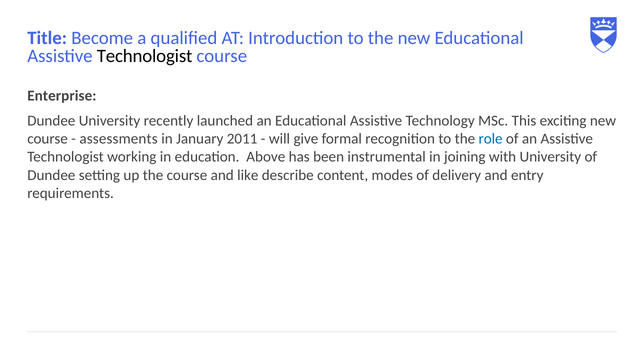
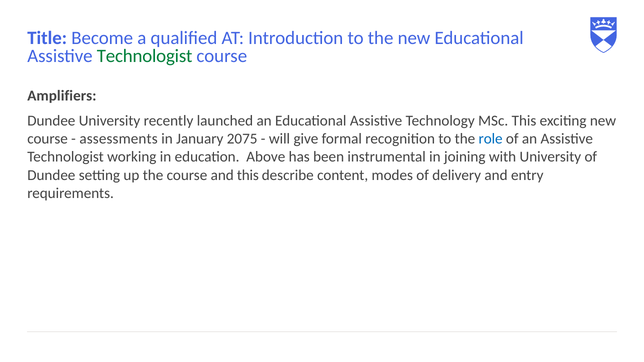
Technologist at (145, 56) colour: black -> green
Enterprise: Enterprise -> Amplifiers
2011: 2011 -> 2075
and like: like -> this
